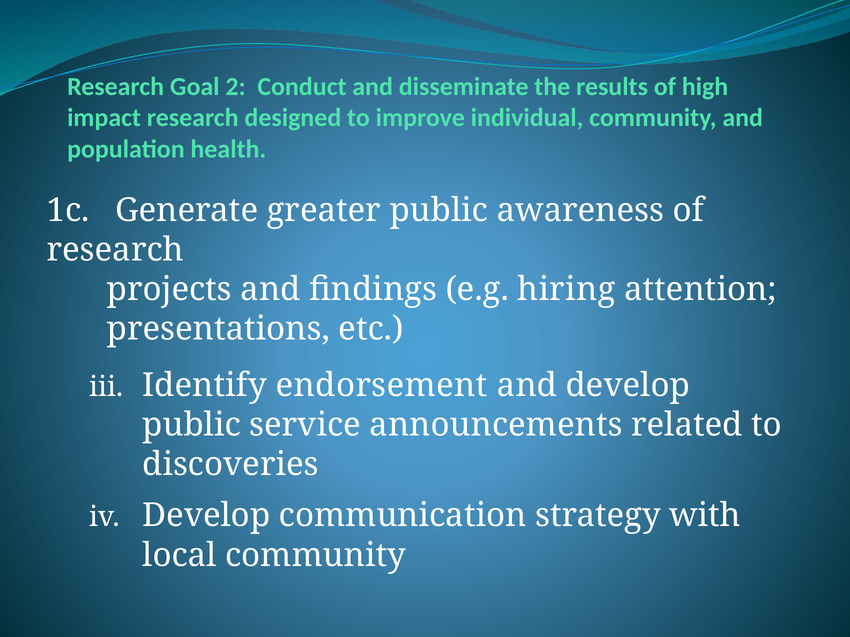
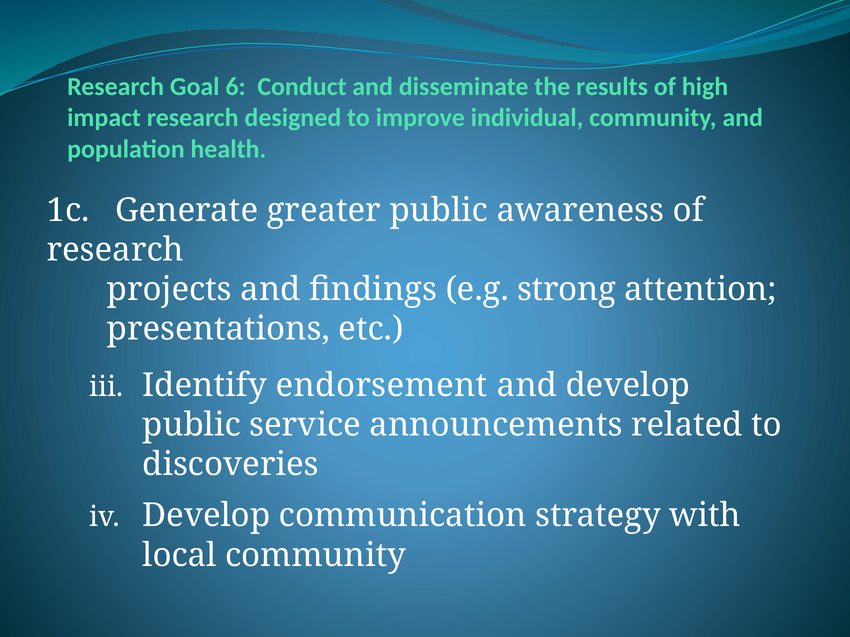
2: 2 -> 6
hiring: hiring -> strong
